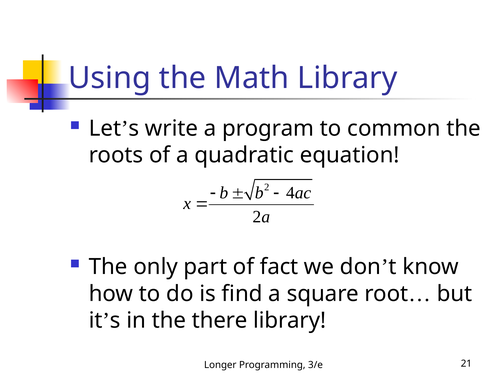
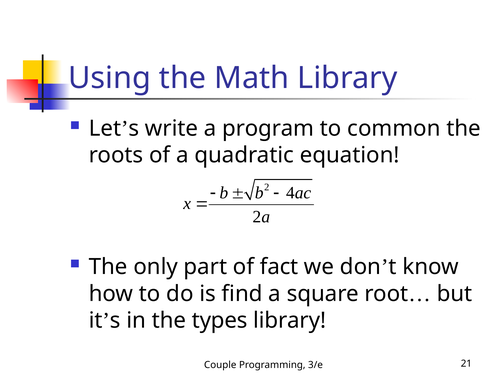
there: there -> types
Longer: Longer -> Couple
